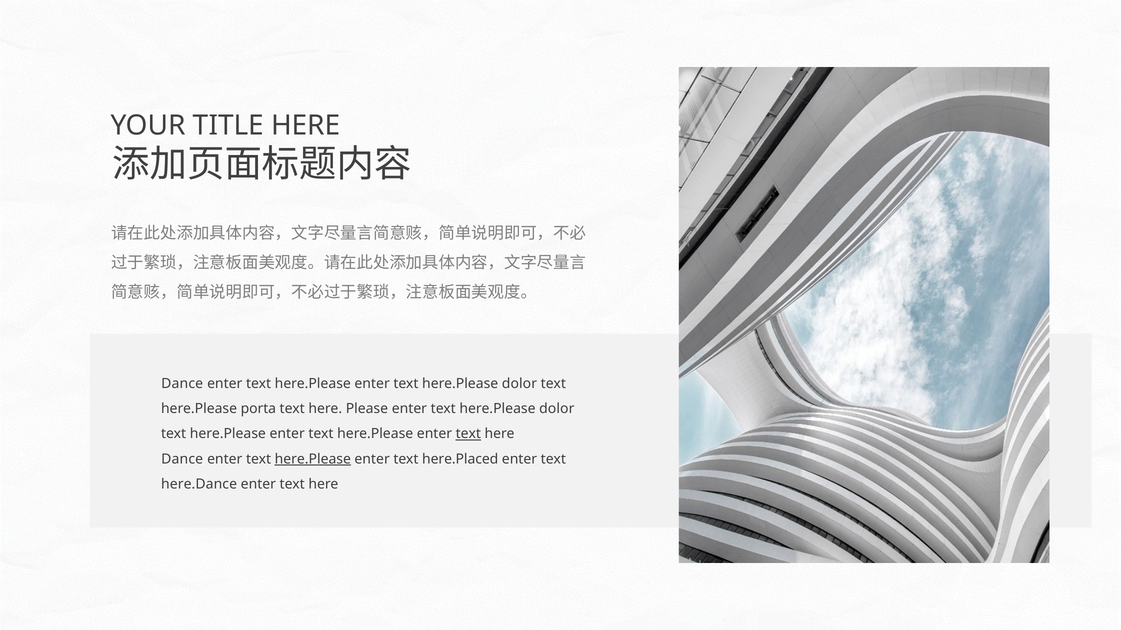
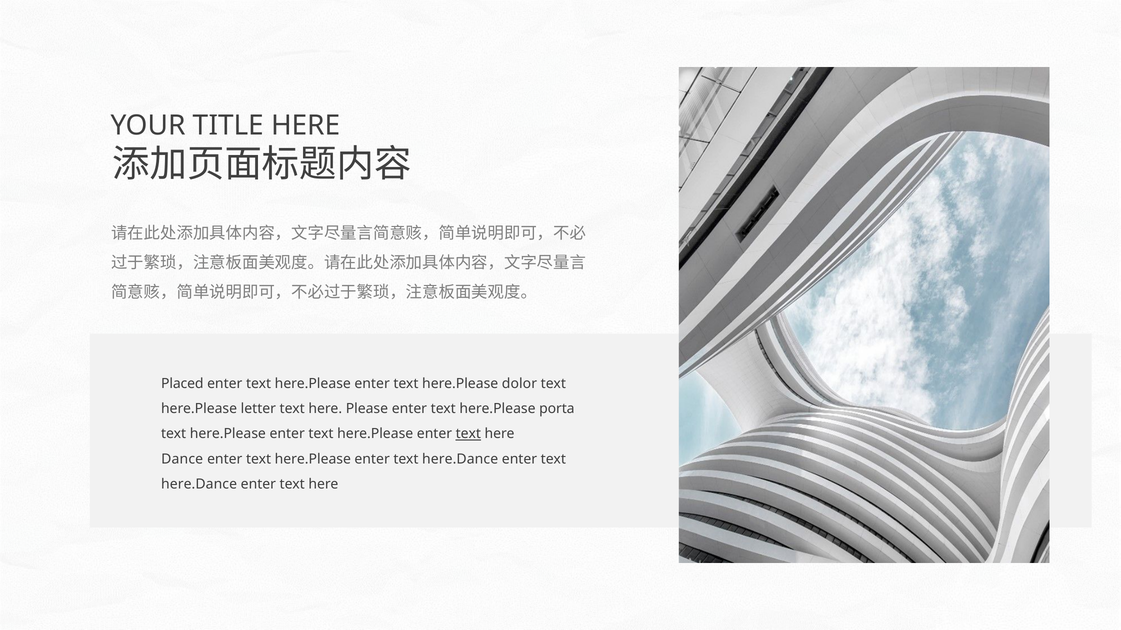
Dance at (182, 384): Dance -> Placed
porta: porta -> letter
dolor at (557, 409): dolor -> porta
here.Please at (313, 459) underline: present -> none
here.Placed at (460, 459): here.Placed -> here.Dance
